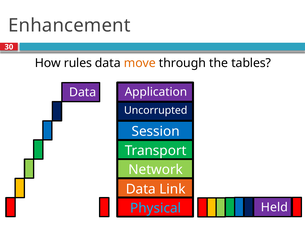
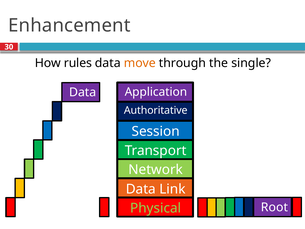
tables: tables -> single
Uncorrupted: Uncorrupted -> Authoritative
Held: Held -> Root
Physical colour: light blue -> light green
